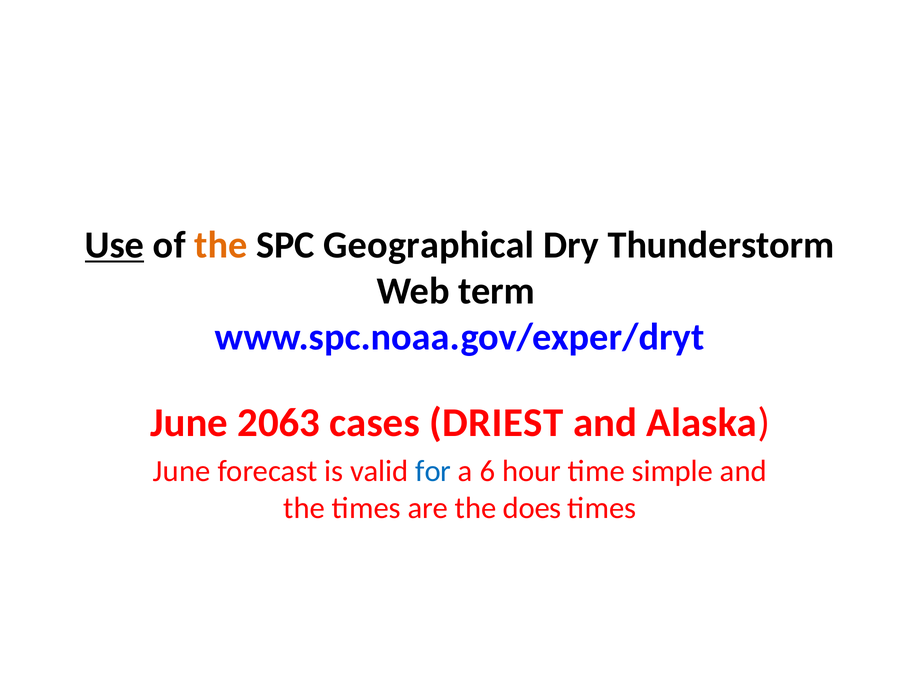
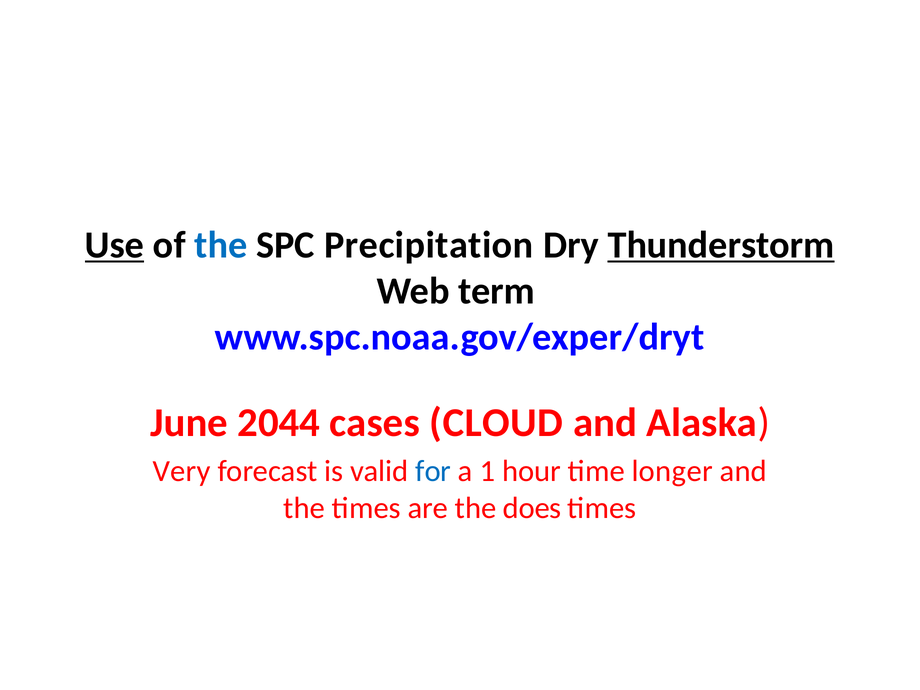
the at (221, 245) colour: orange -> blue
Geographical: Geographical -> Precipitation
Thunderstorm underline: none -> present
2063: 2063 -> 2044
DRIEST: DRIEST -> CLOUD
June at (182, 471): June -> Very
6: 6 -> 1
simple: simple -> longer
